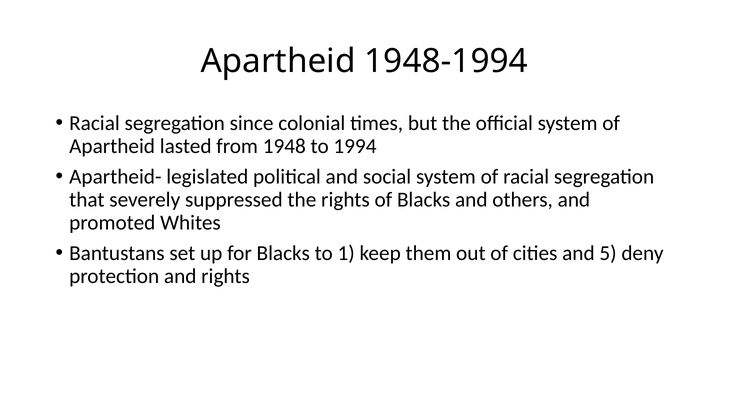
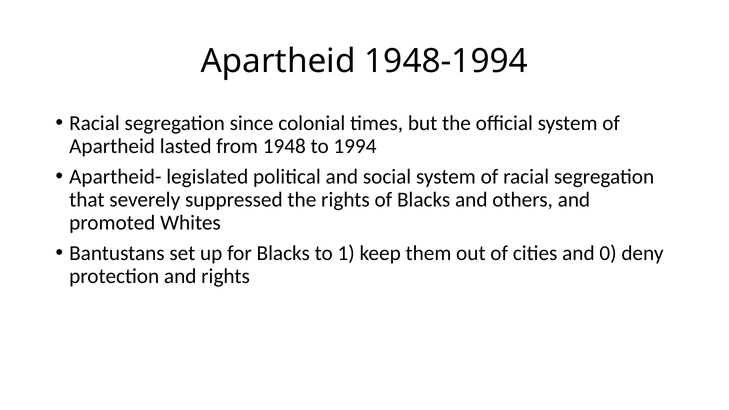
5: 5 -> 0
